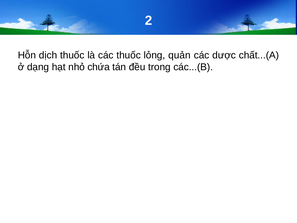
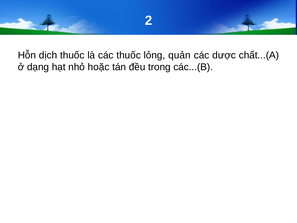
chứa: chứa -> hoặc
